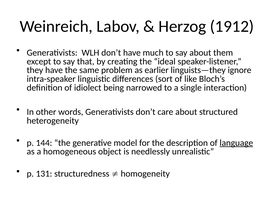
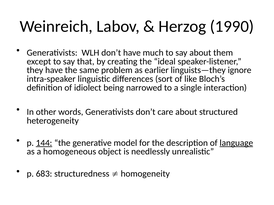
1912: 1912 -> 1990
144 underline: none -> present
131: 131 -> 683
